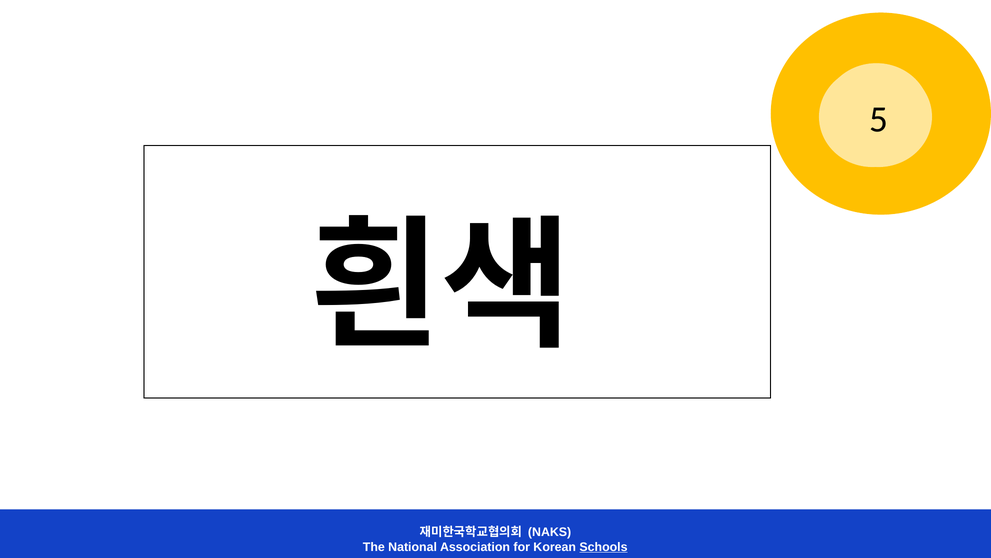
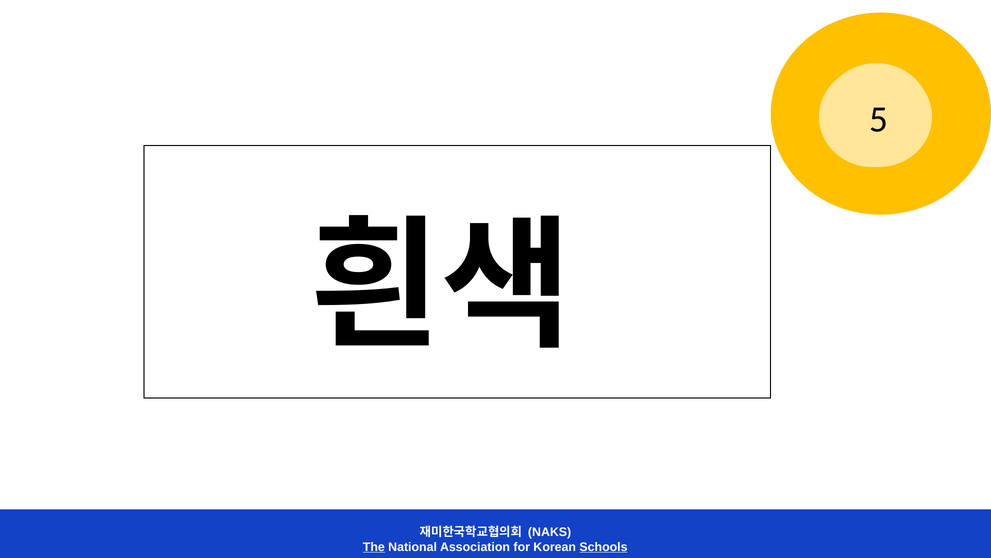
The underline: none -> present
